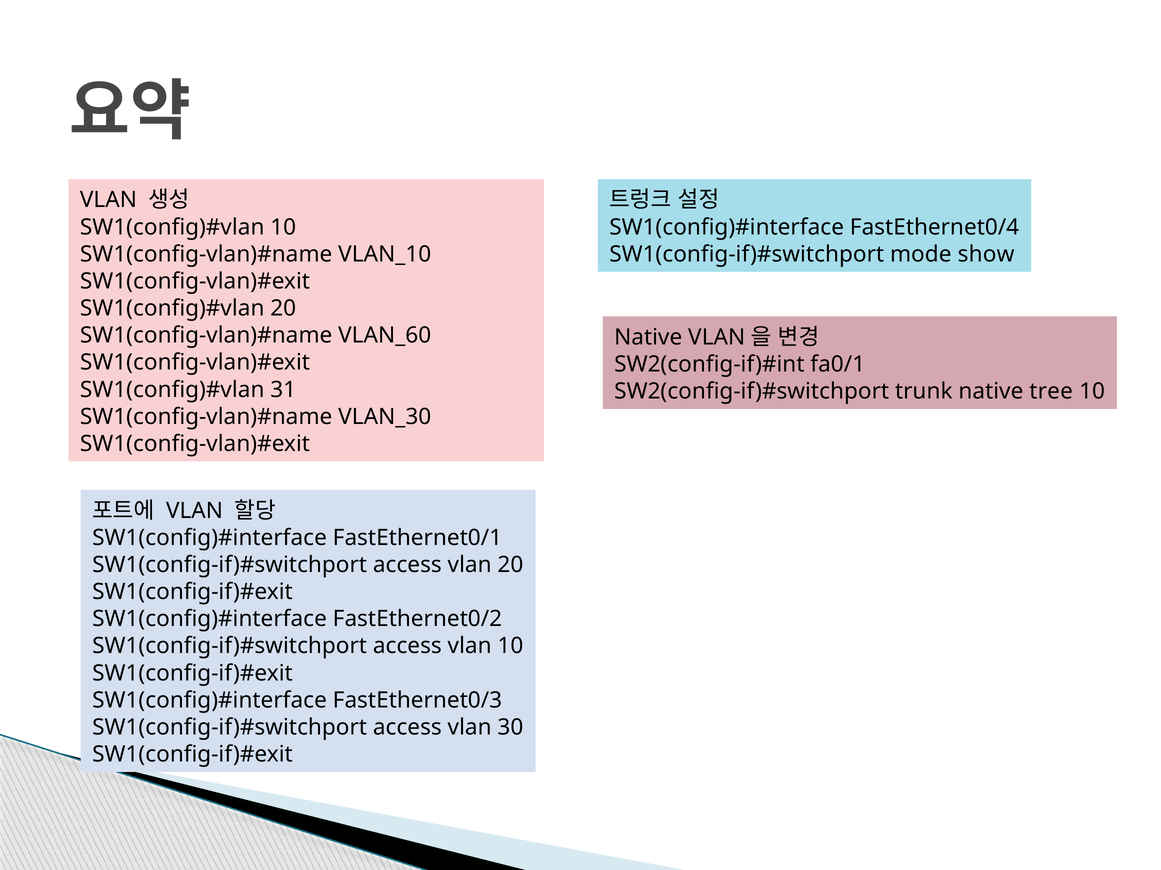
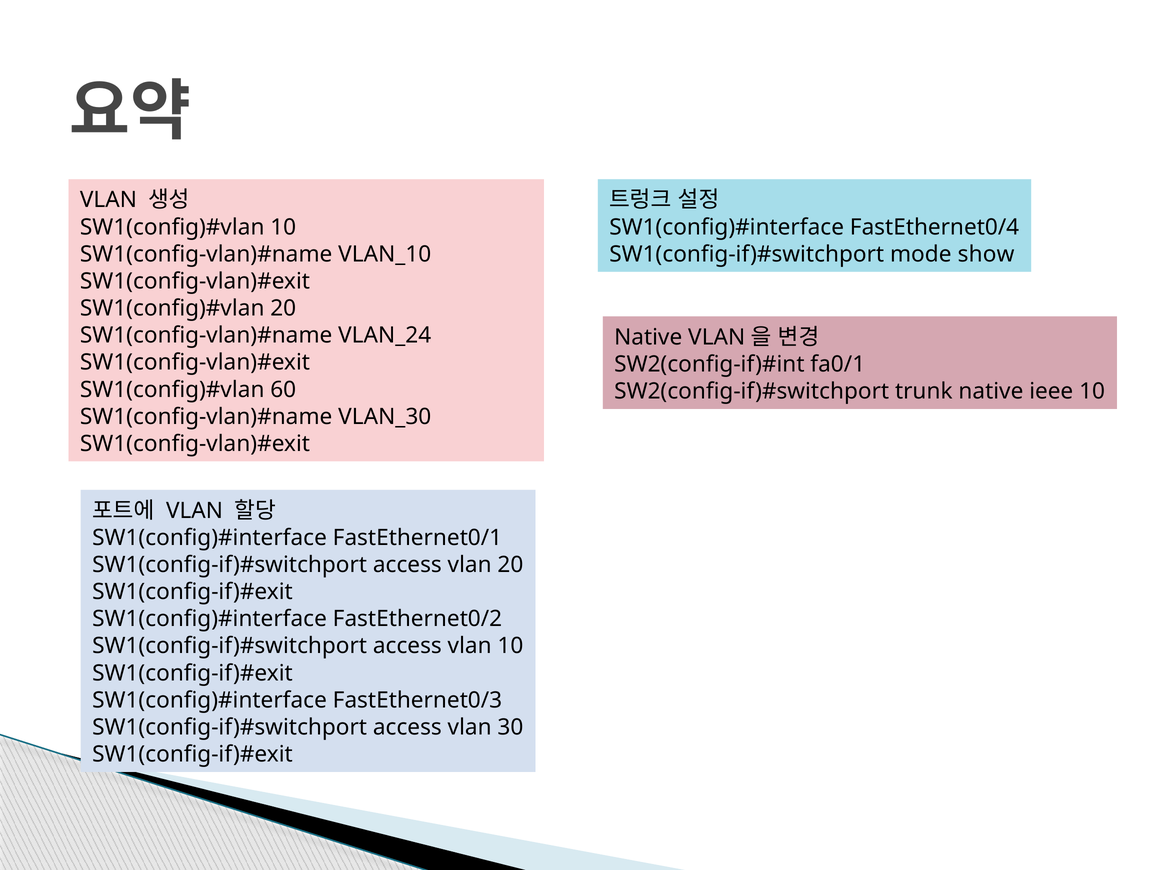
VLAN_60: VLAN_60 -> VLAN_24
31: 31 -> 60
tree: tree -> ieee
